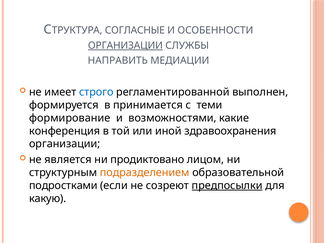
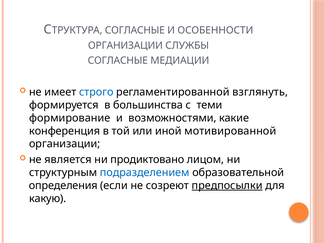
ОРГАНИЗАЦИИ at (125, 46) underline: present -> none
НАПРАВИТЬ at (118, 61): НАПРАВИТЬ -> СОГЛАСНЫЕ
выполнен: выполнен -> взглянуть
принимается: принимается -> большинства
здравоохранения: здравоохранения -> мотивированной
подразделением colour: orange -> blue
подростками: подростками -> определения
